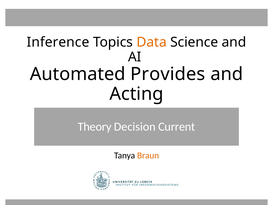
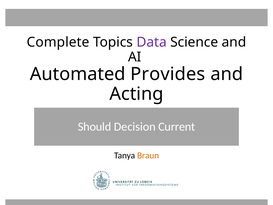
Inference: Inference -> Complete
Data colour: orange -> purple
Theory: Theory -> Should
